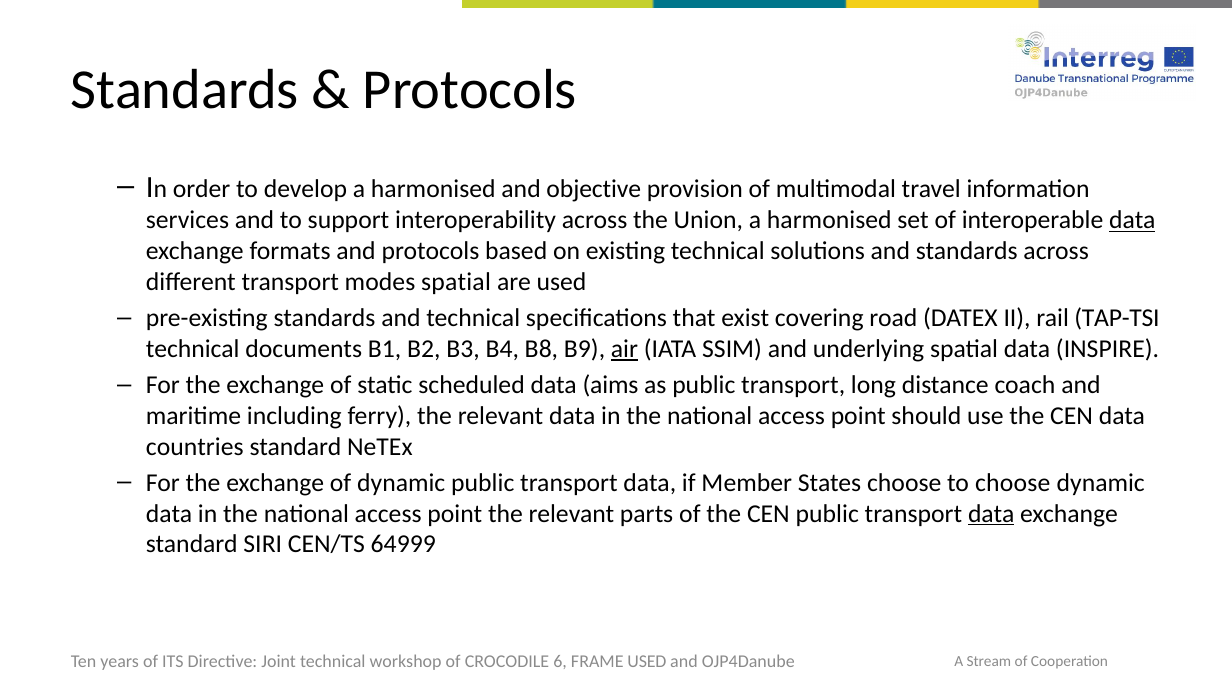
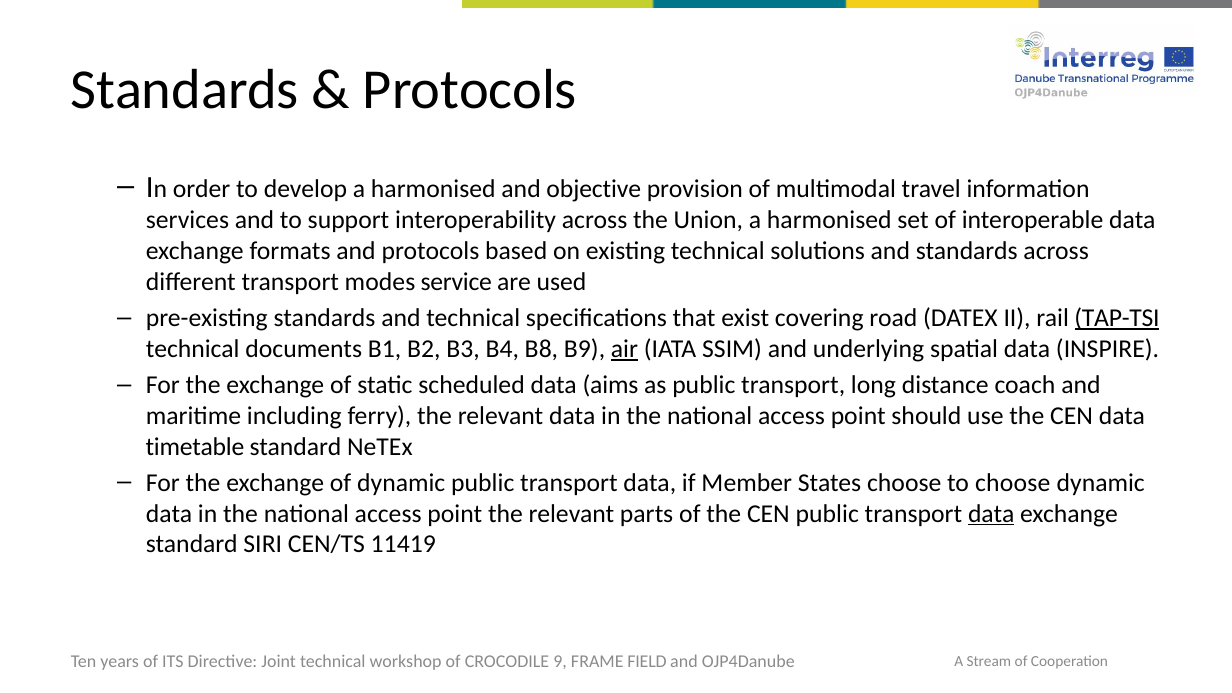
data at (1132, 221) underline: present -> none
modes spatial: spatial -> service
TAP-TSI underline: none -> present
countries: countries -> timetable
64999: 64999 -> 11419
6: 6 -> 9
FRAME USED: USED -> FIELD
